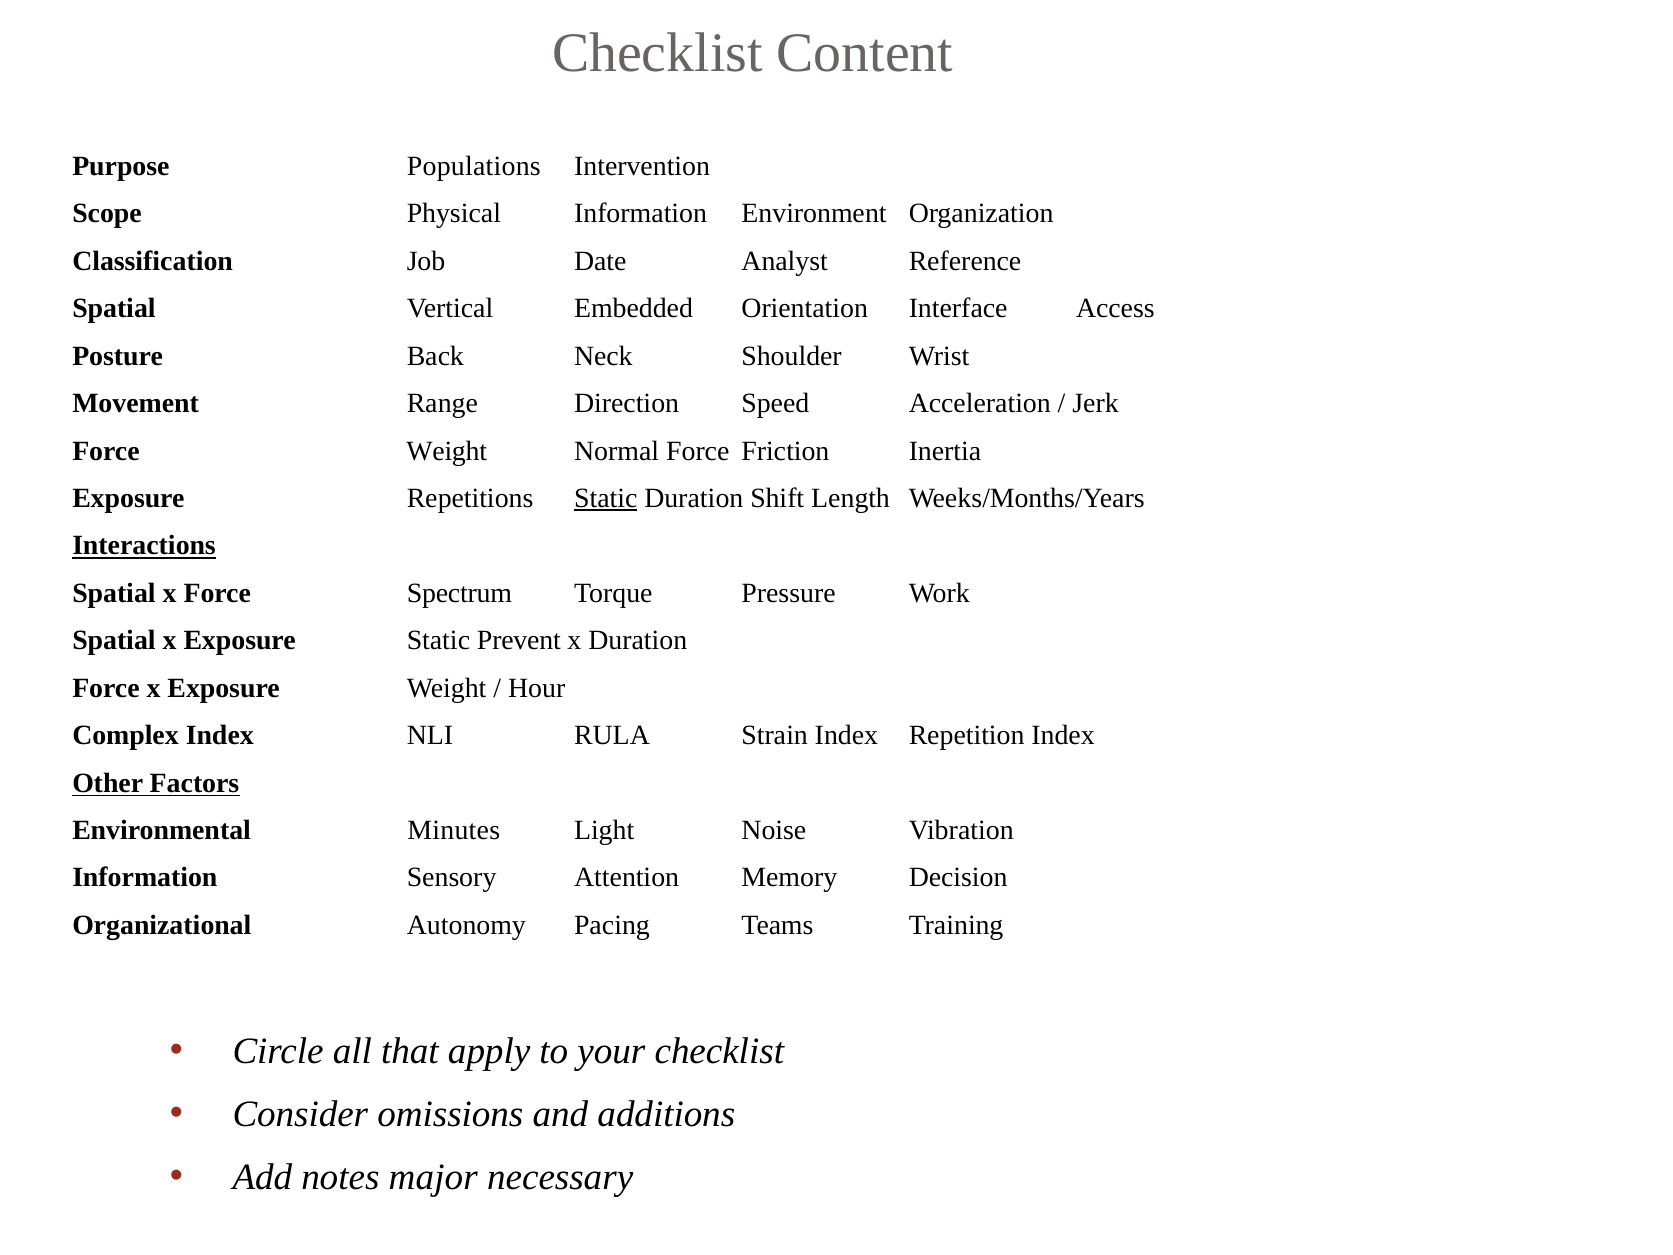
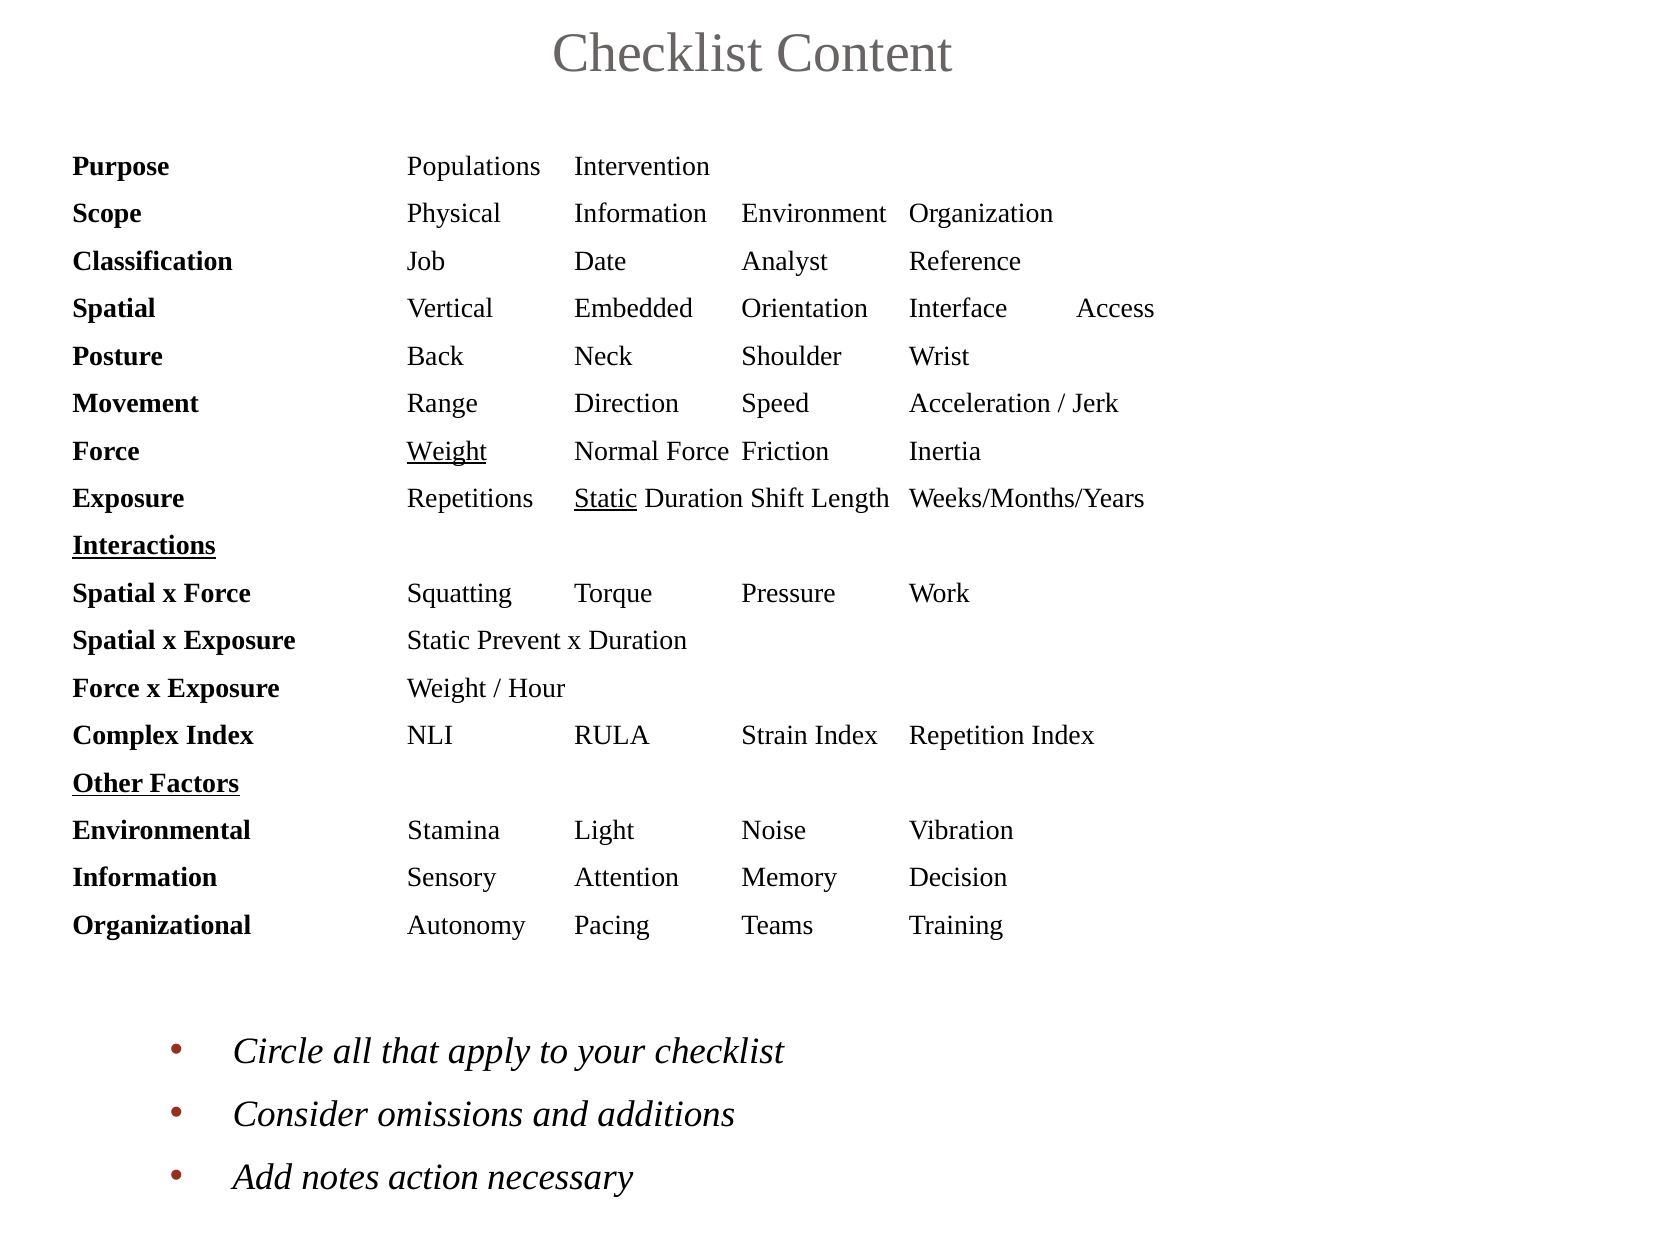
Weight at (447, 451) underline: none -> present
Spectrum: Spectrum -> Squatting
Minutes: Minutes -> Stamina
major: major -> action
